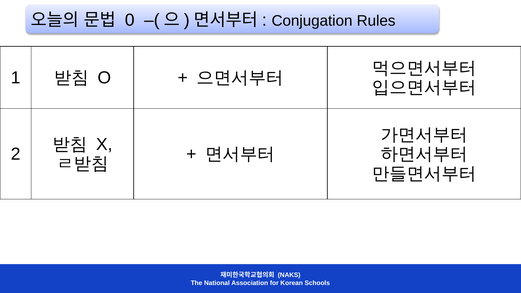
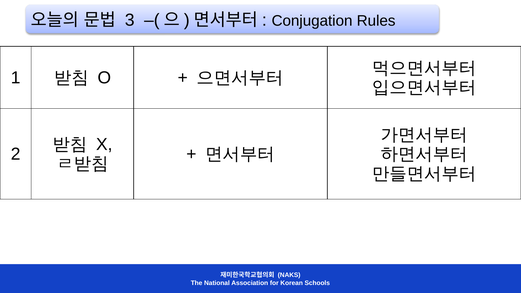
0: 0 -> 3
